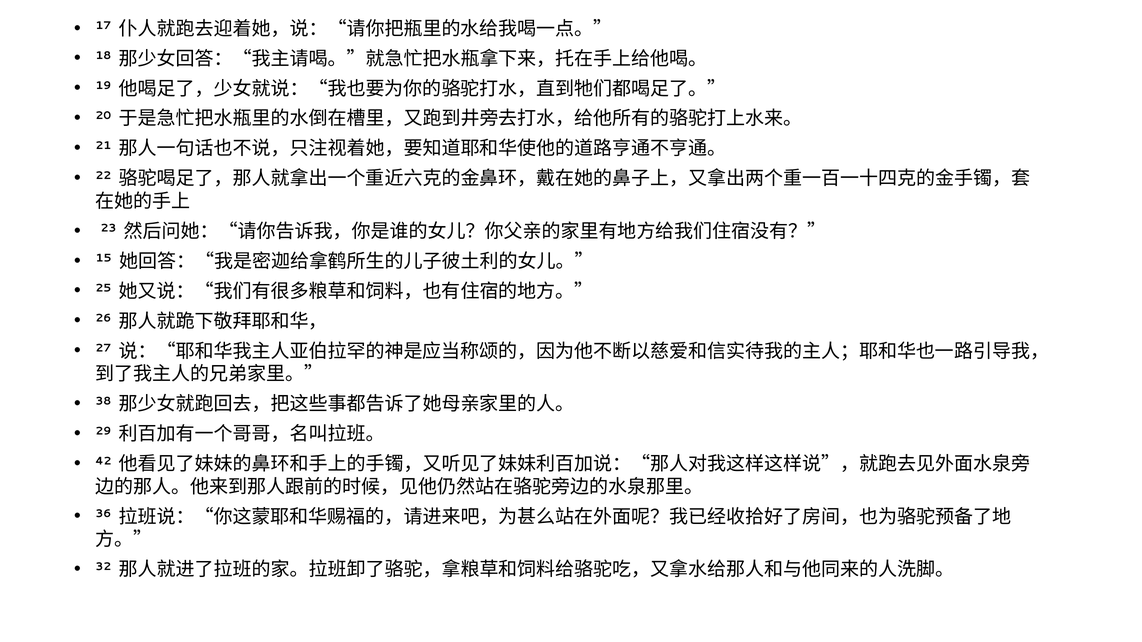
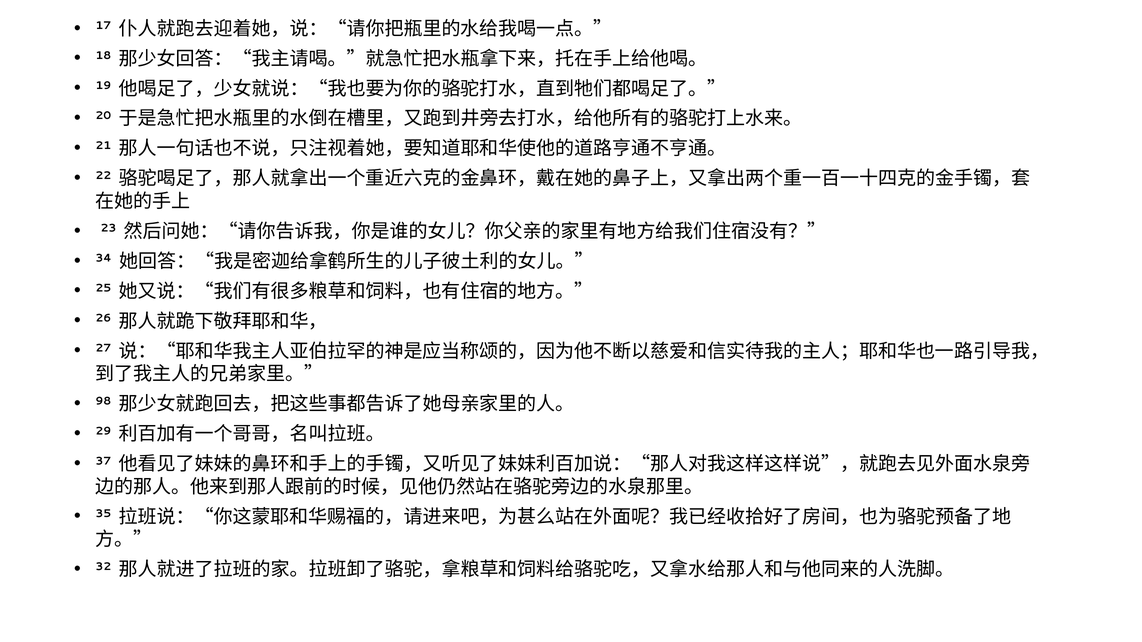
15: 15 -> 34
38: 38 -> 98
42: 42 -> 37
36: 36 -> 35
